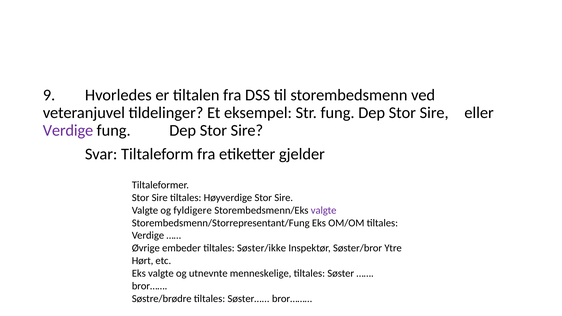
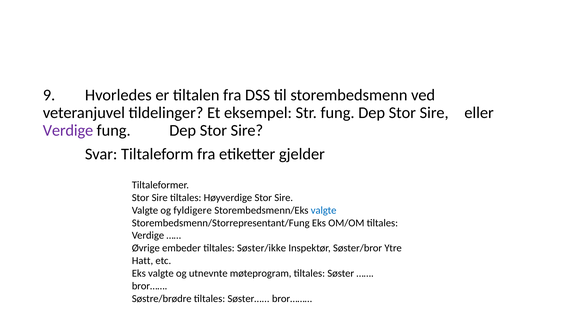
valgte at (324, 210) colour: purple -> blue
Hørt: Hørt -> Hatt
menneskelige: menneskelige -> møteprogram
